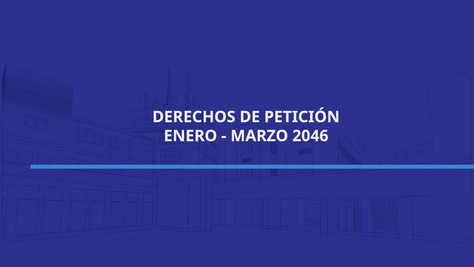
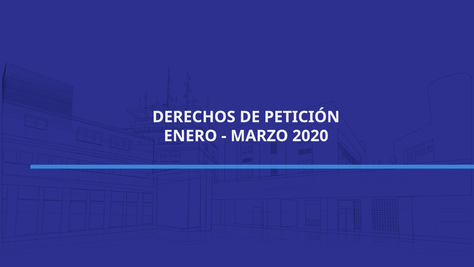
2046: 2046 -> 2020
